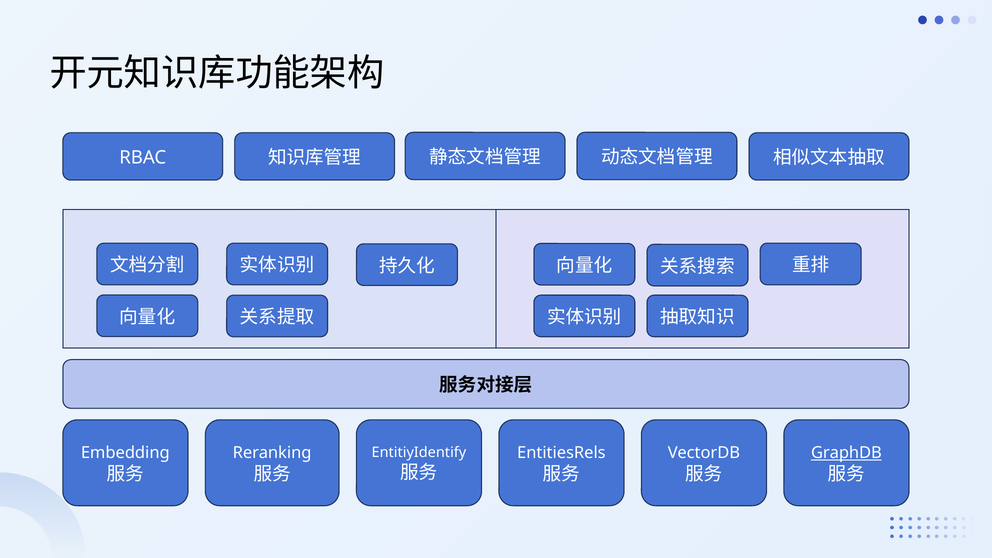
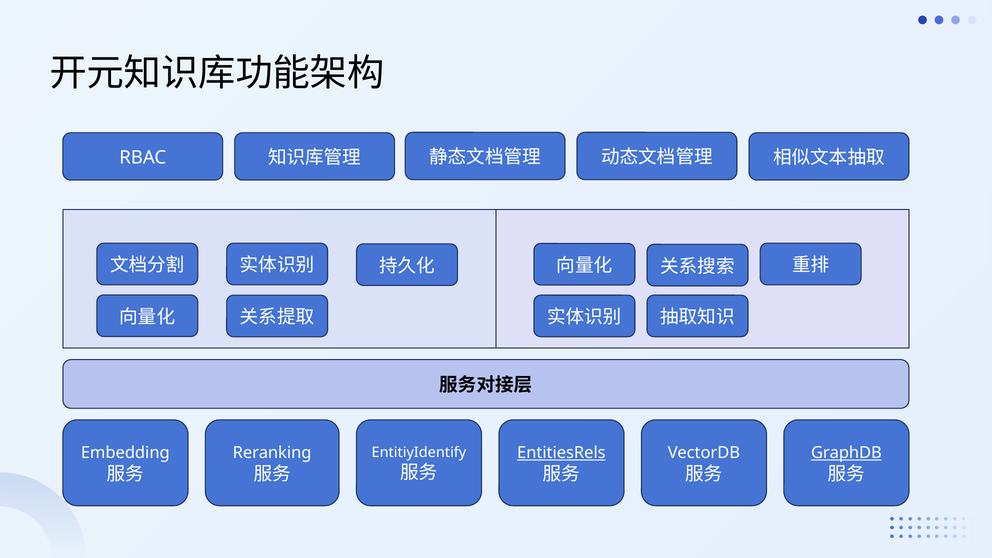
EntitiesRels underline: none -> present
